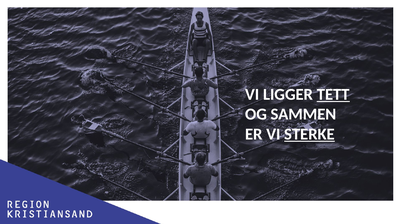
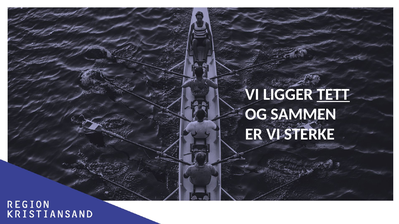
STERKE underline: present -> none
